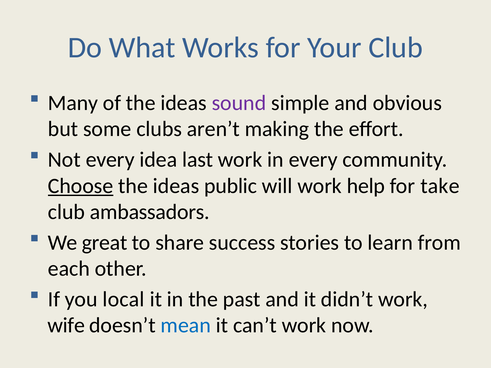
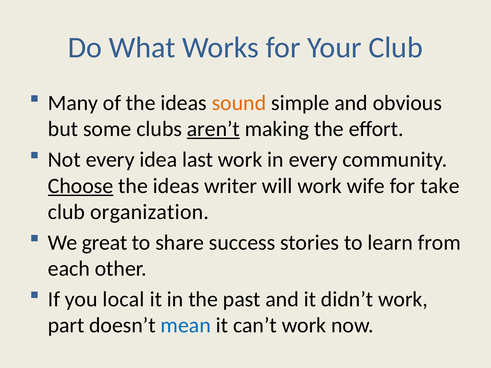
sound colour: purple -> orange
aren’t underline: none -> present
public: public -> writer
help: help -> wife
ambassadors: ambassadors -> organization
wife: wife -> part
